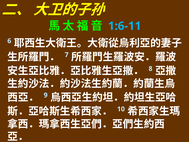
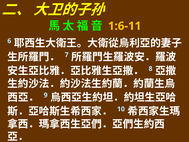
1:6-11 colour: light blue -> yellow
